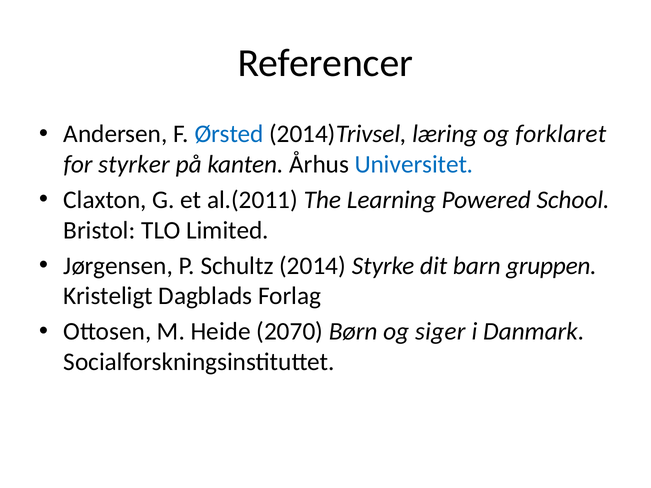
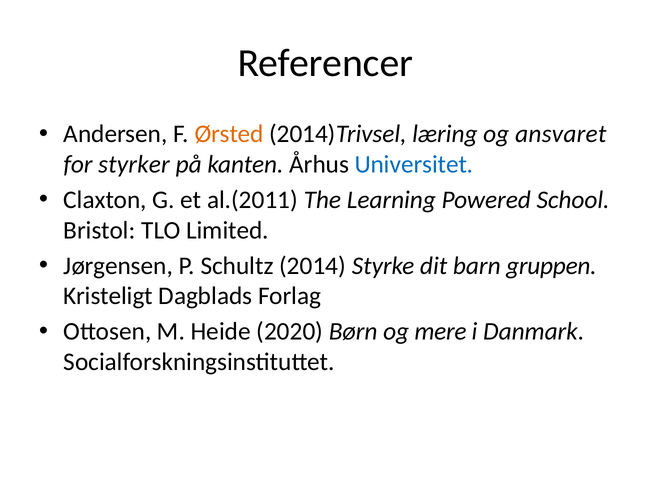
Ørsted colour: blue -> orange
forklaret: forklaret -> ansvaret
2070: 2070 -> 2020
siger: siger -> mere
